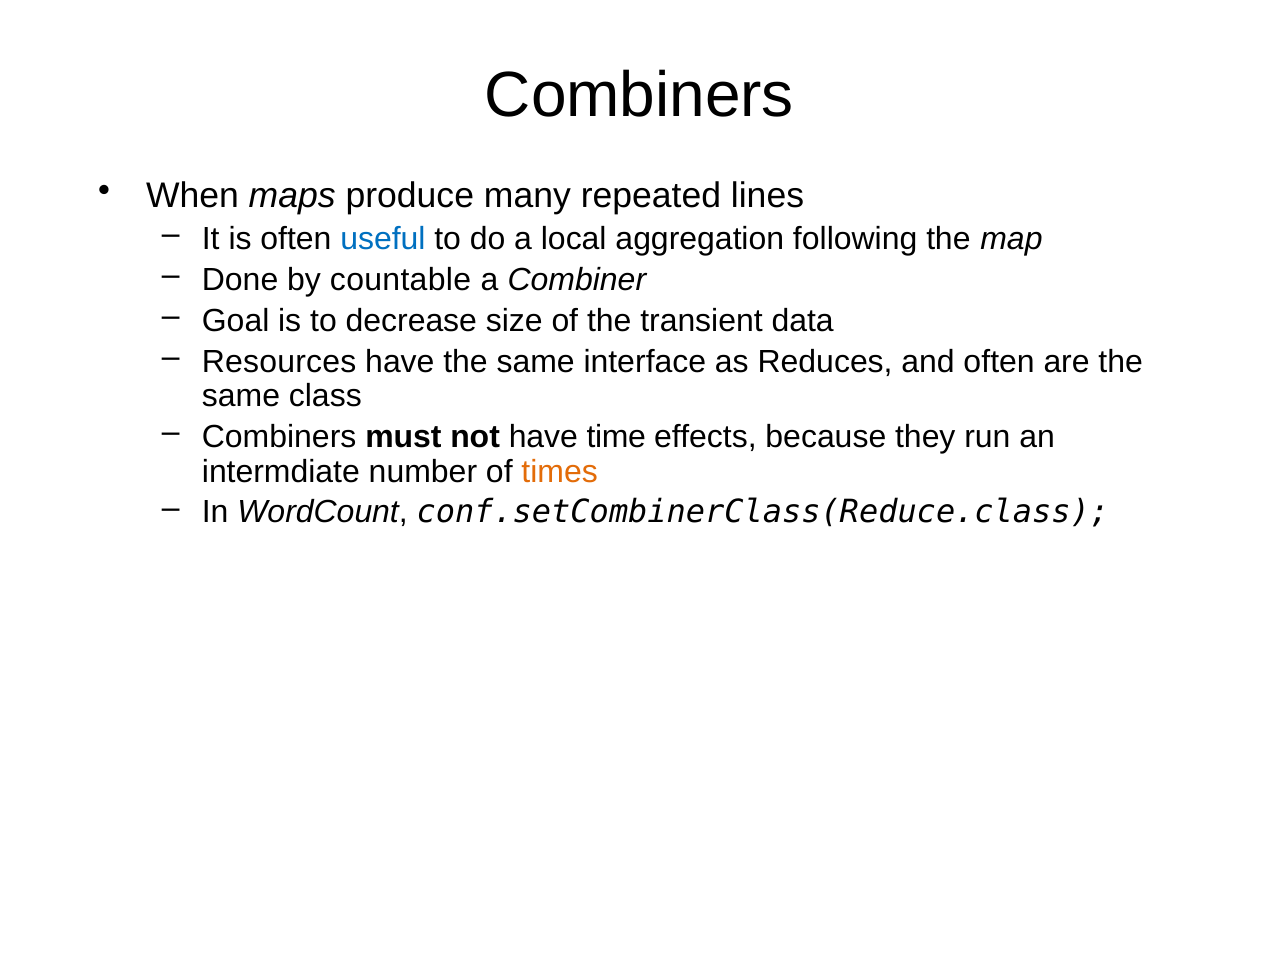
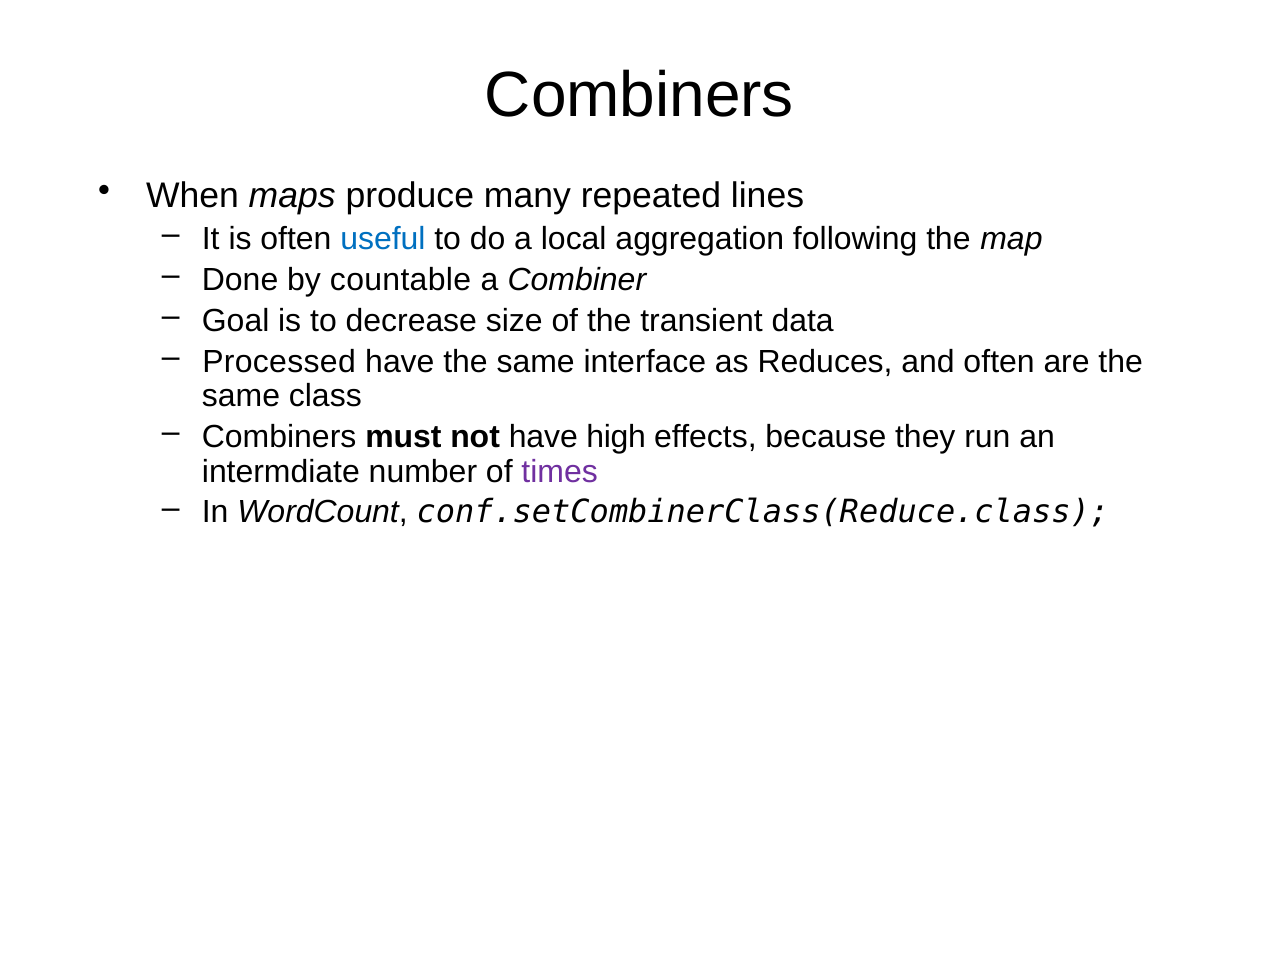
Resources: Resources -> Processed
time: time -> high
times colour: orange -> purple
